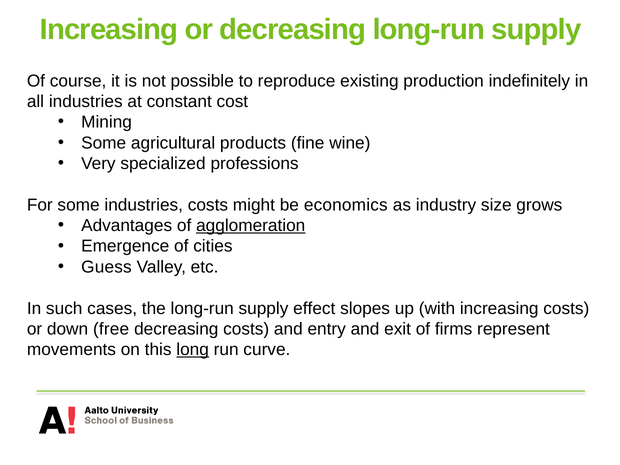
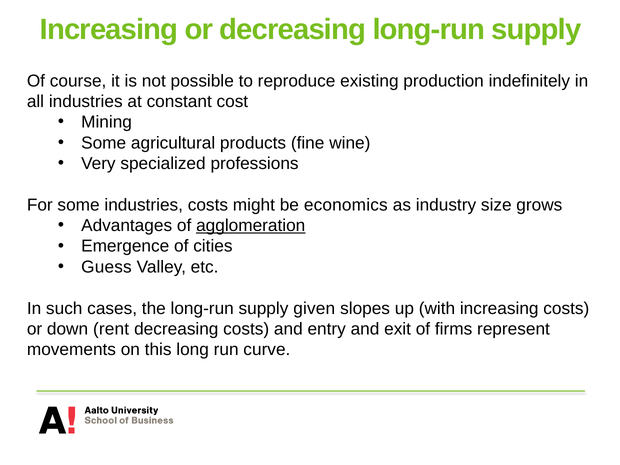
effect: effect -> given
free: free -> rent
long underline: present -> none
